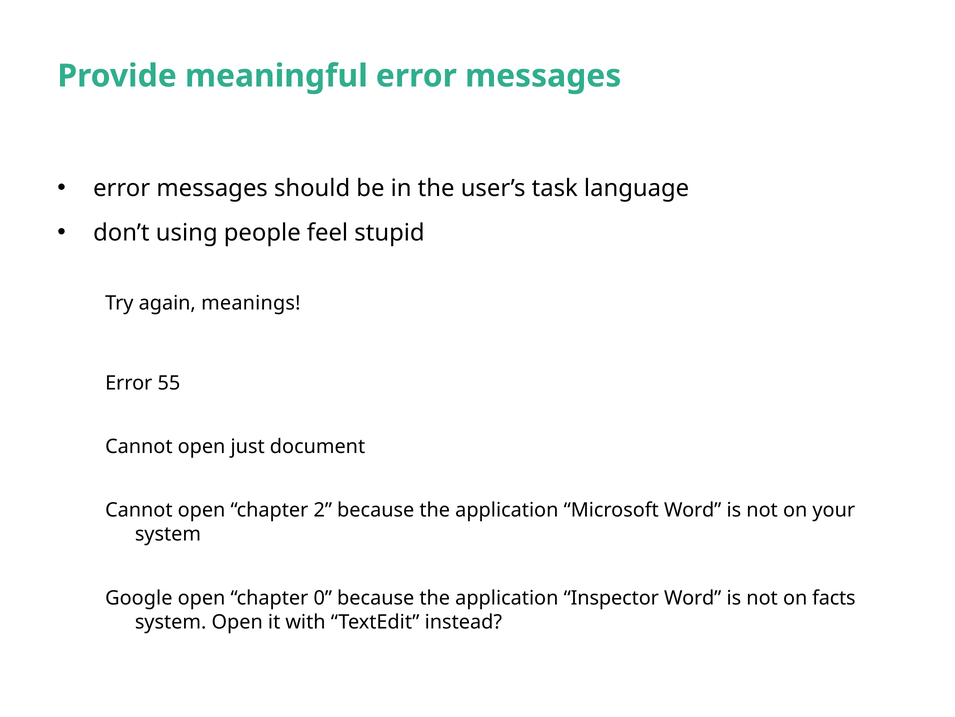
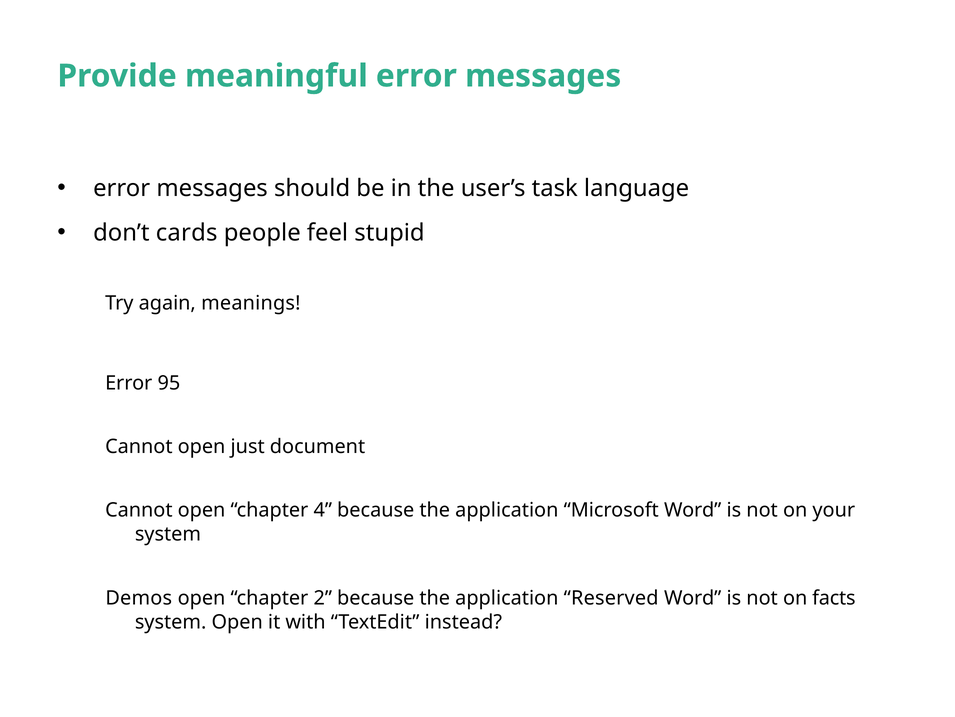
using: using -> cards
55: 55 -> 95
2: 2 -> 4
Google: Google -> Demos
0: 0 -> 2
Inspector: Inspector -> Reserved
